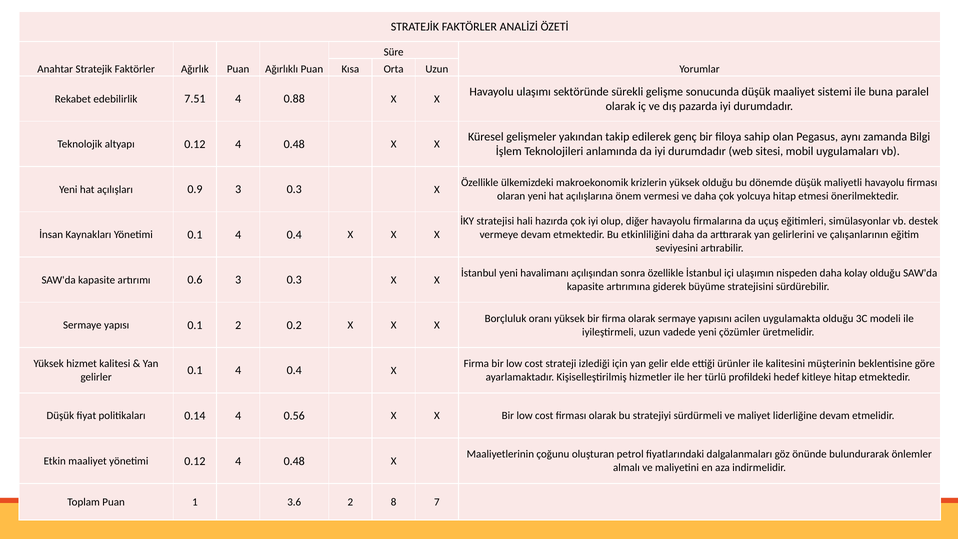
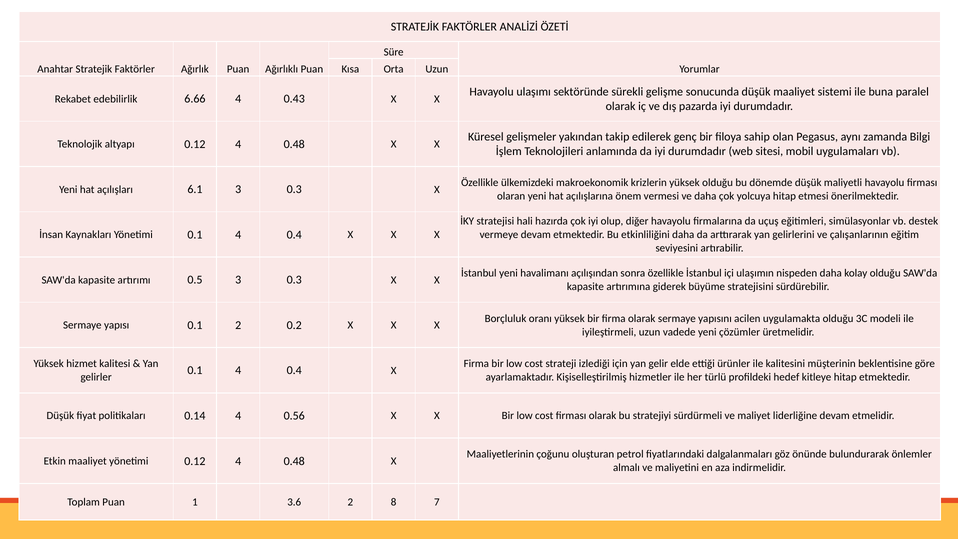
7.51: 7.51 -> 6.66
0.88: 0.88 -> 0.43
0.9: 0.9 -> 6.1
0.6: 0.6 -> 0.5
